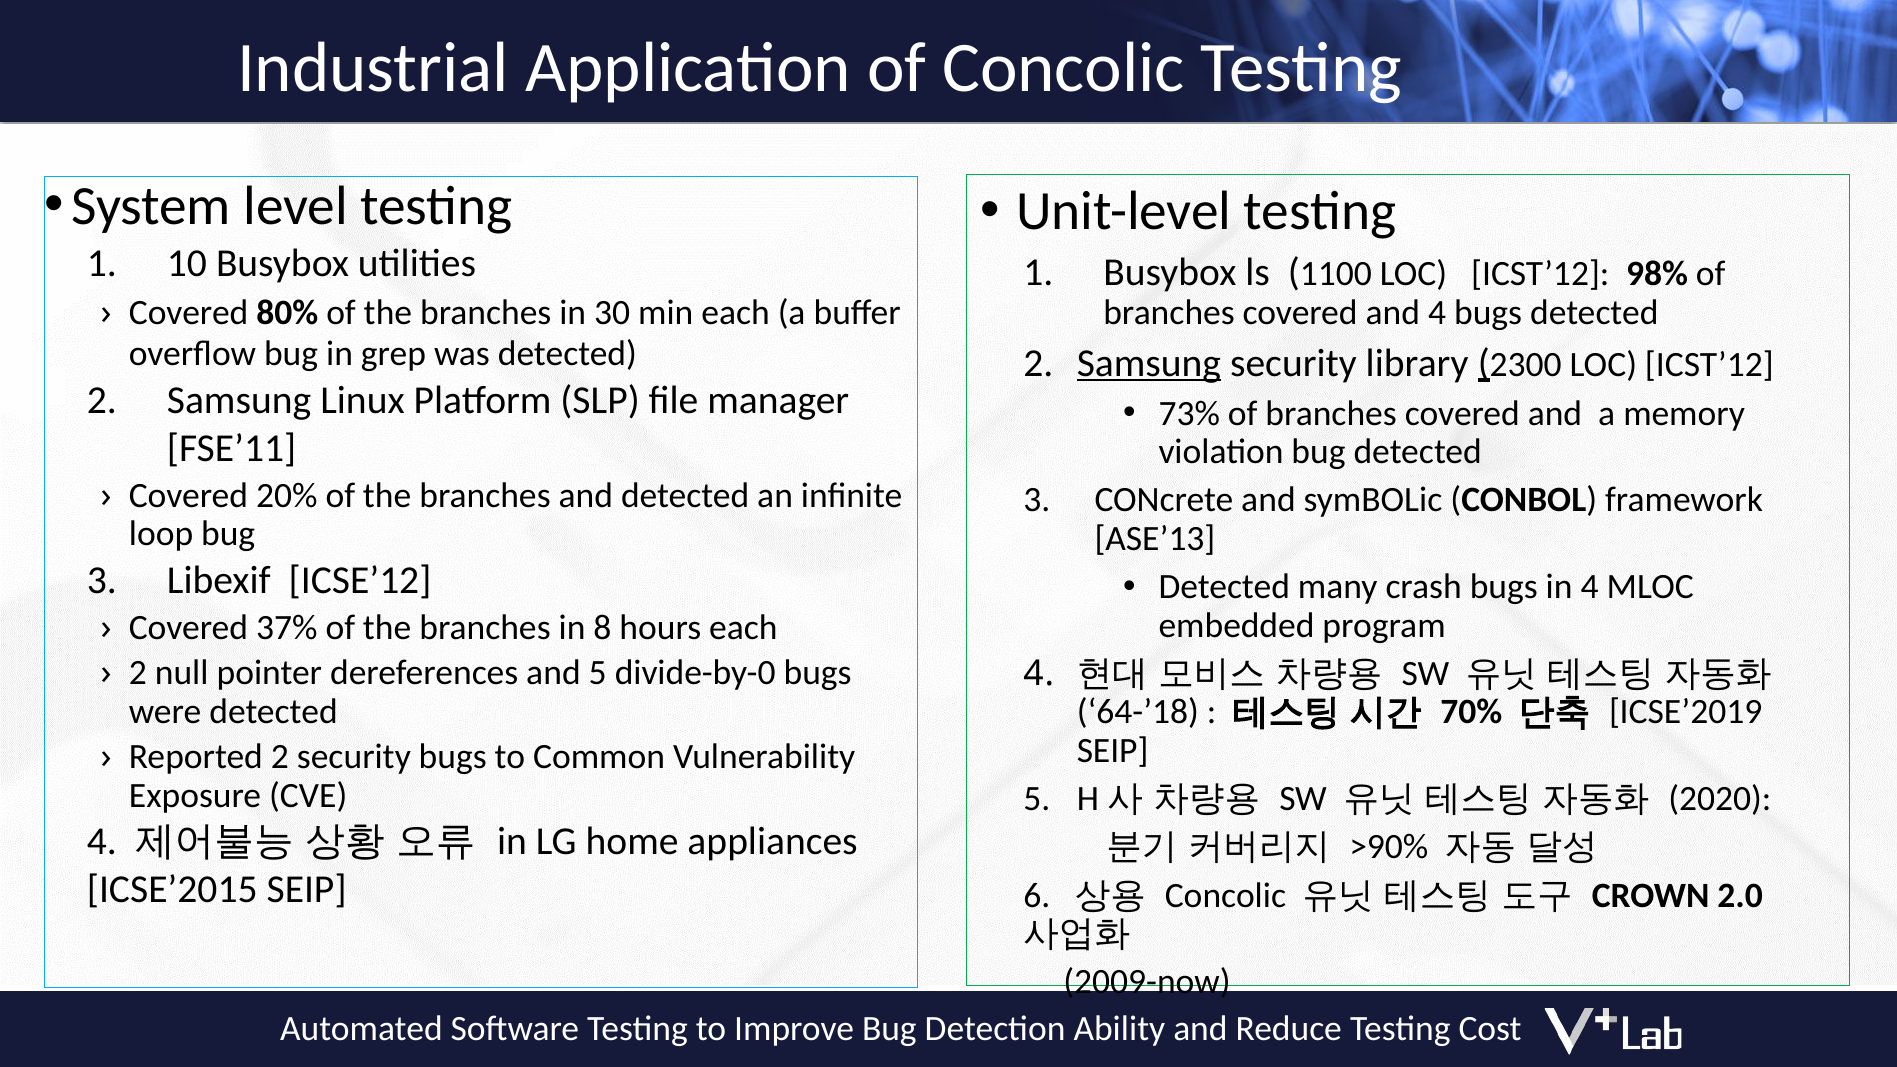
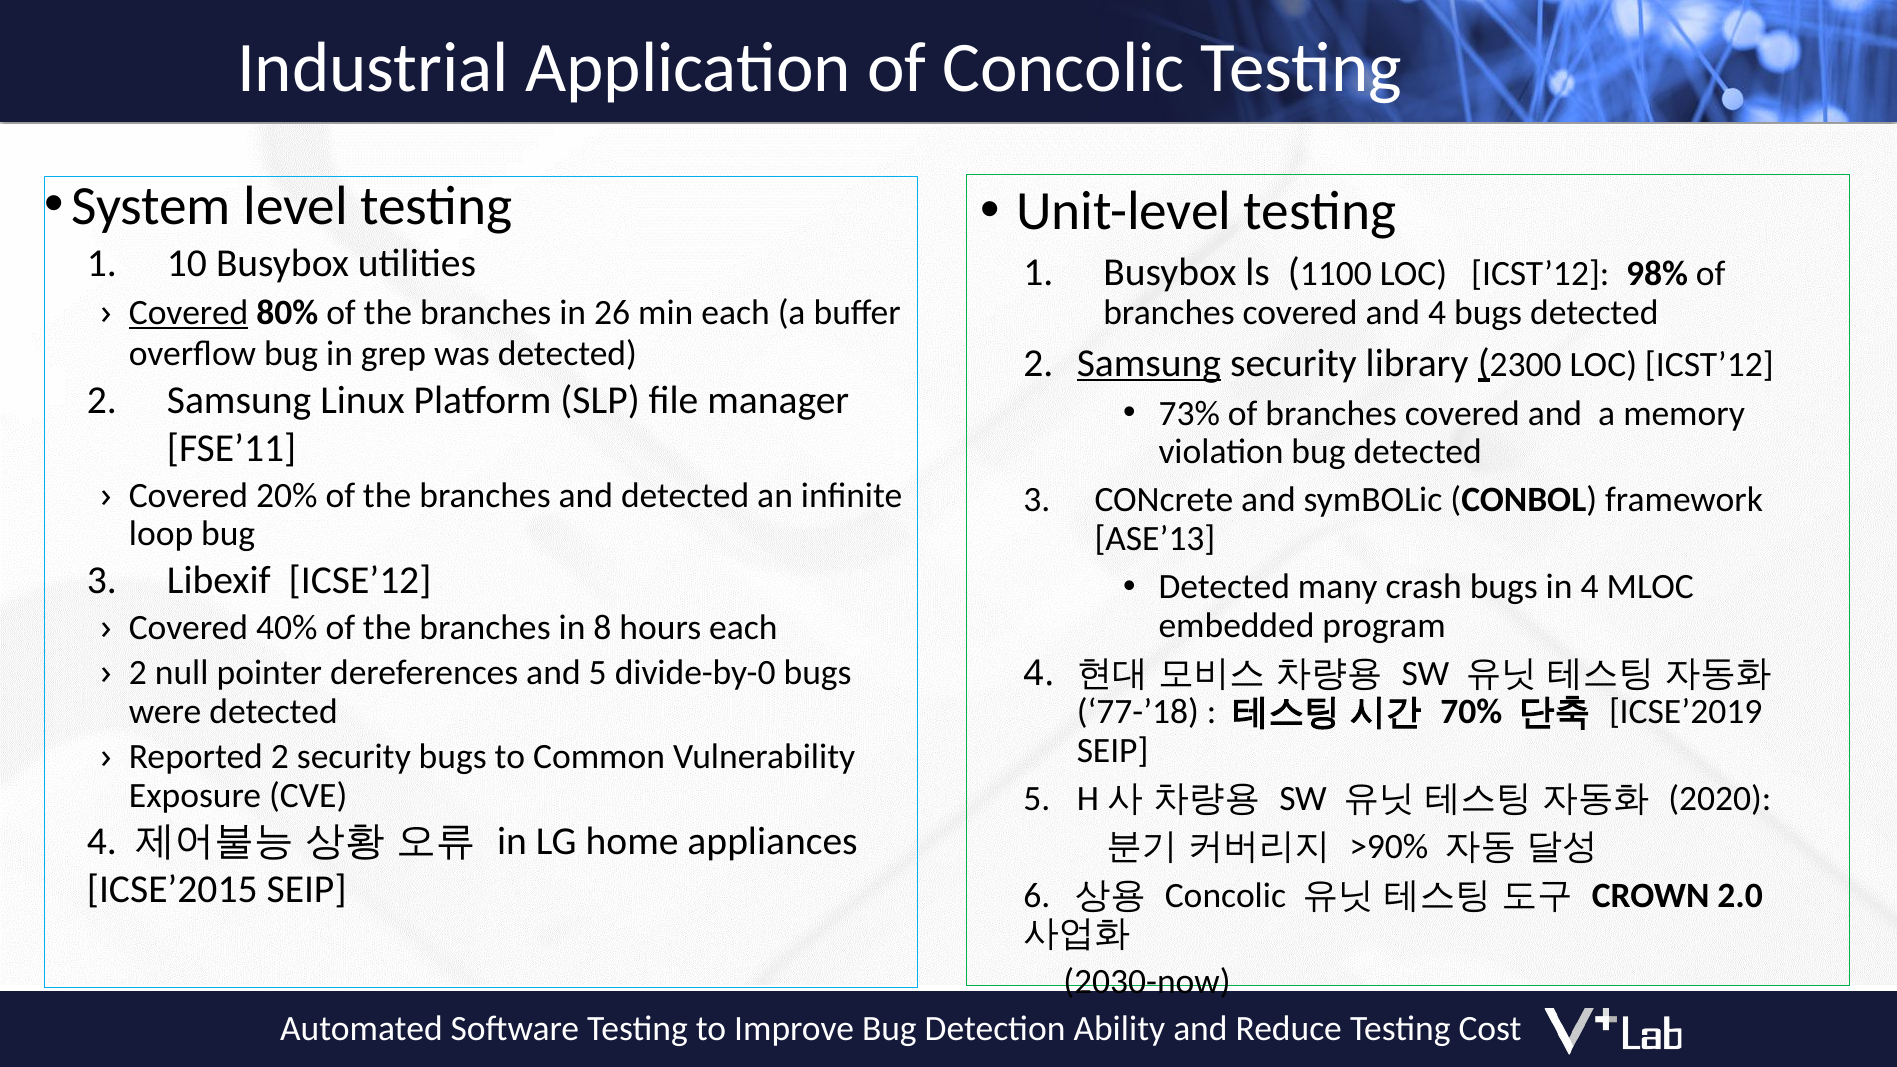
Covered at (189, 312) underline: none -> present
30: 30 -> 26
37%: 37% -> 40%
64-’18: 64-’18 -> 77-’18
2009-now: 2009-now -> 2030-now
